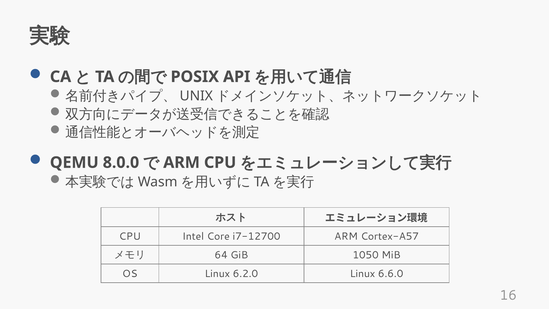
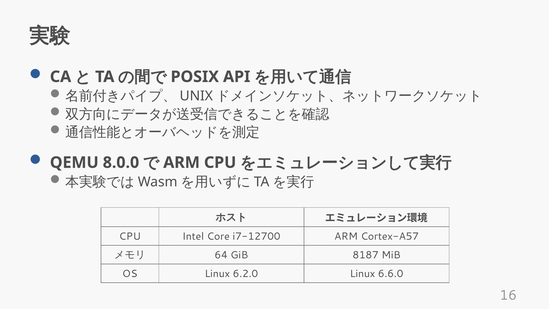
1050: 1050 -> 8187
